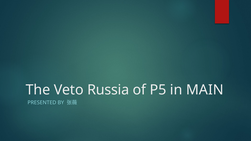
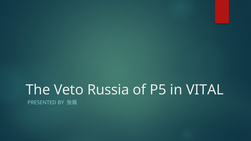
MAIN: MAIN -> VITAL
